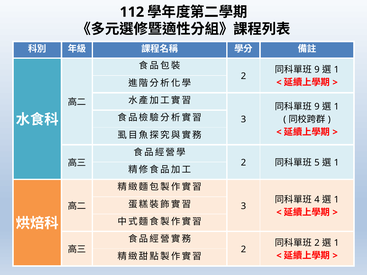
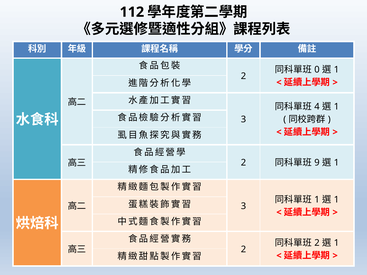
9 at (317, 70): 9 -> 0
9 at (317, 107): 9 -> 4
5: 5 -> 9
4 at (317, 200): 4 -> 1
